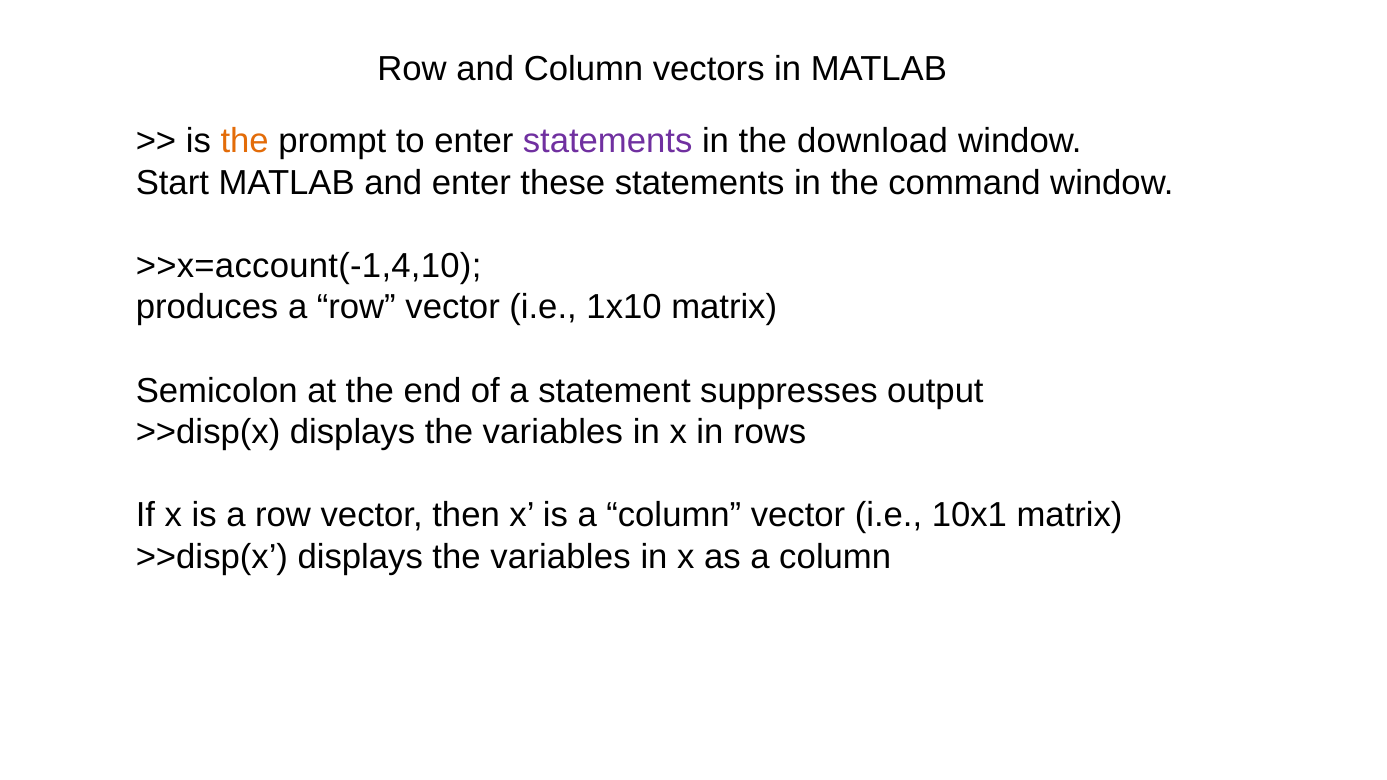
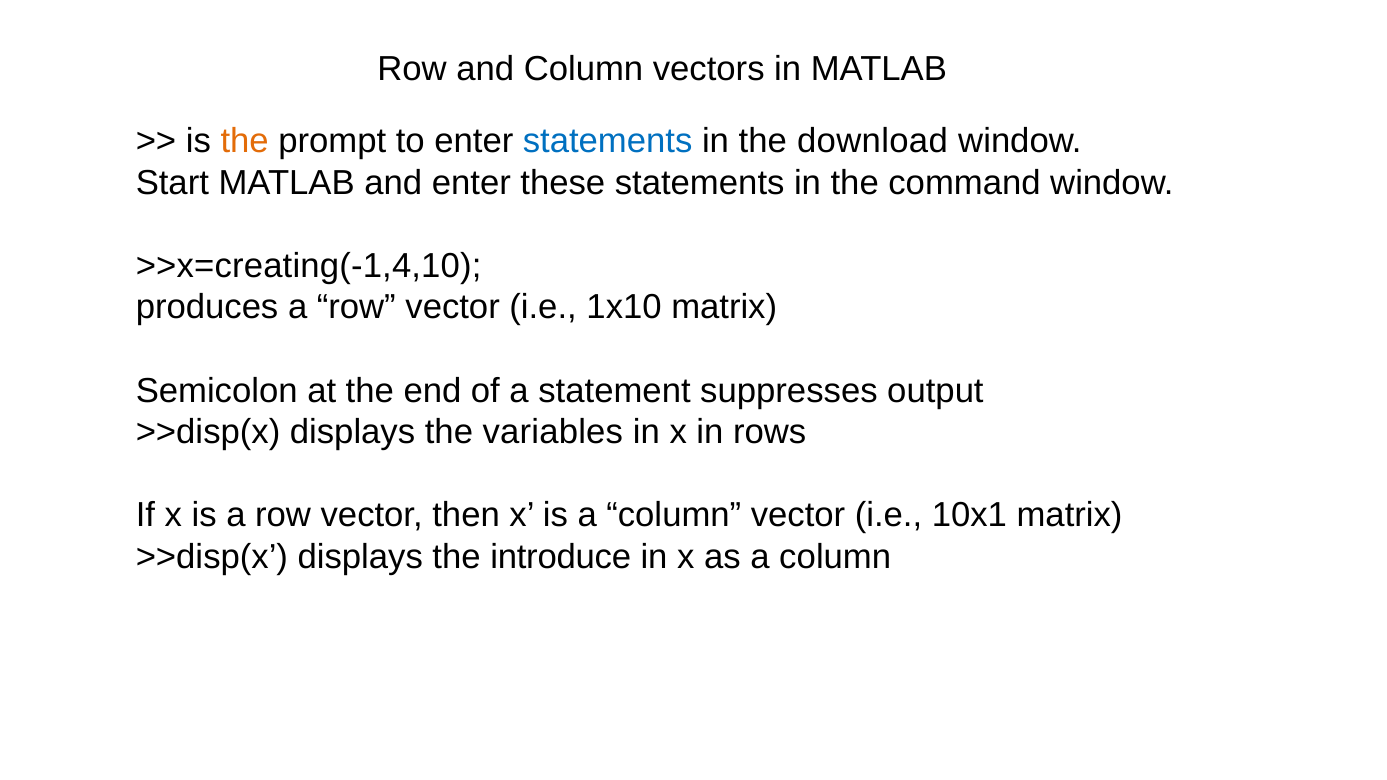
statements at (608, 141) colour: purple -> blue
>>x=account(-1,4,10: >>x=account(-1,4,10 -> >>x=creating(-1,4,10
variables at (560, 557): variables -> introduce
